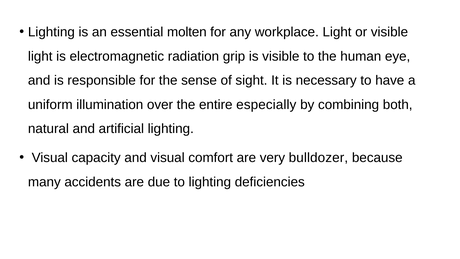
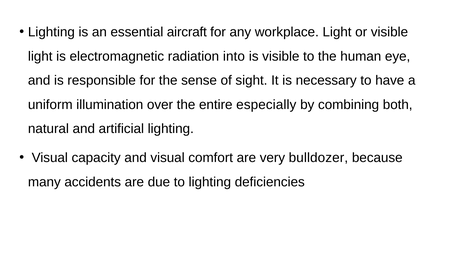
molten: molten -> aircraft
grip: grip -> into
